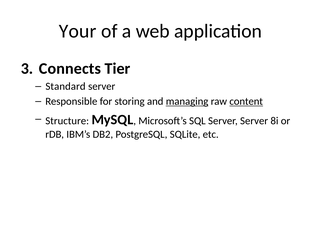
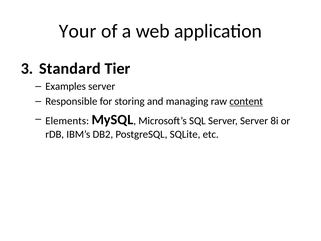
Connects: Connects -> Standard
Standard: Standard -> Examples
managing underline: present -> none
Structure: Structure -> Elements
